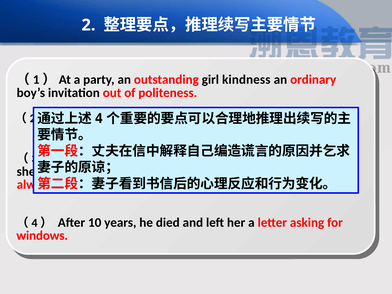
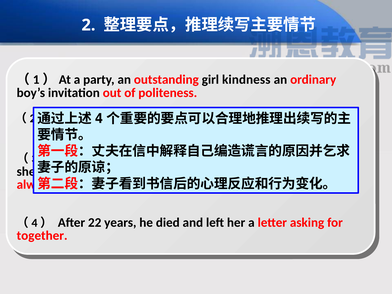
10: 10 -> 22
windows: windows -> together
